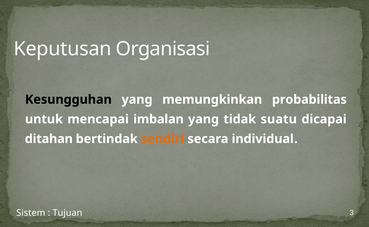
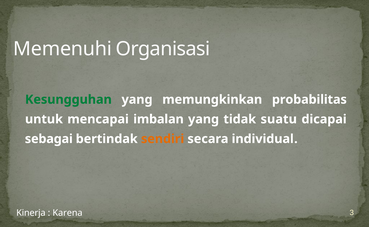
Keputusan: Keputusan -> Memenuhi
Kesungguhan colour: black -> green
ditahan: ditahan -> sebagai
Sistem: Sistem -> Kinerja
Tujuan: Tujuan -> Karena
